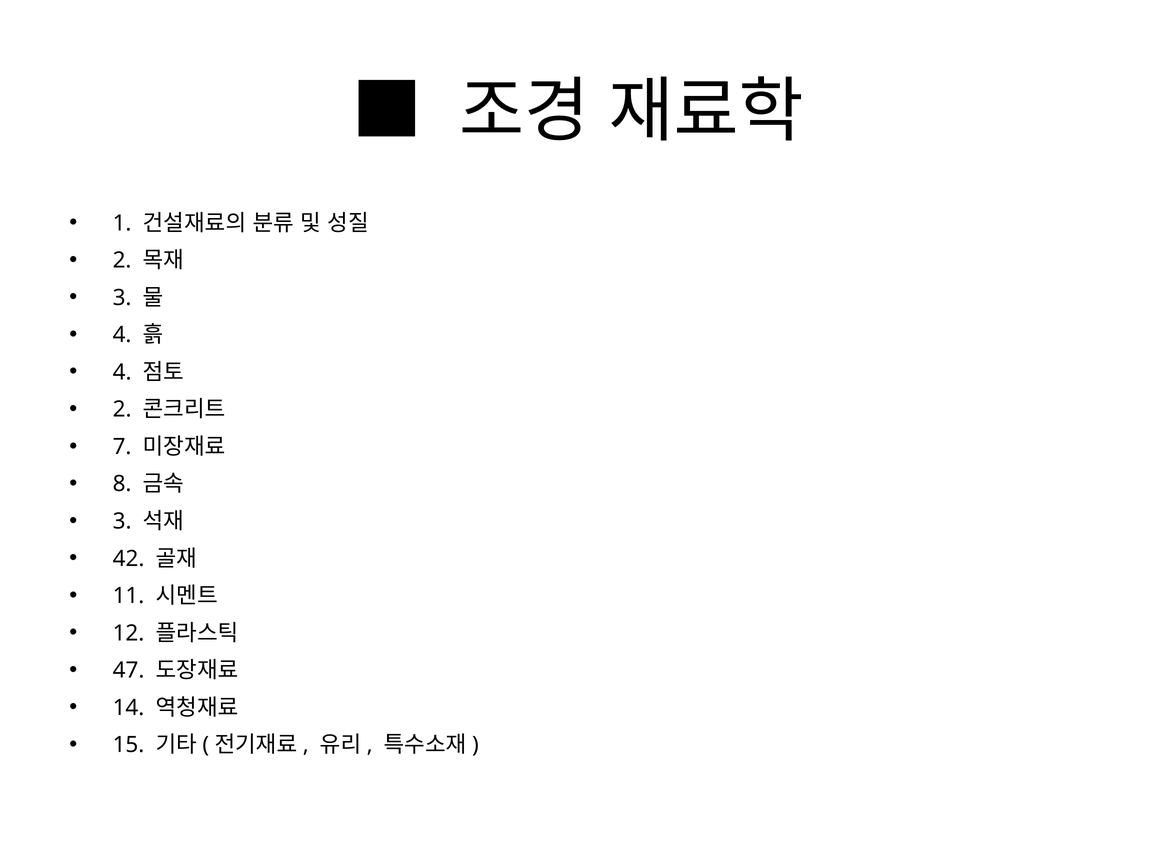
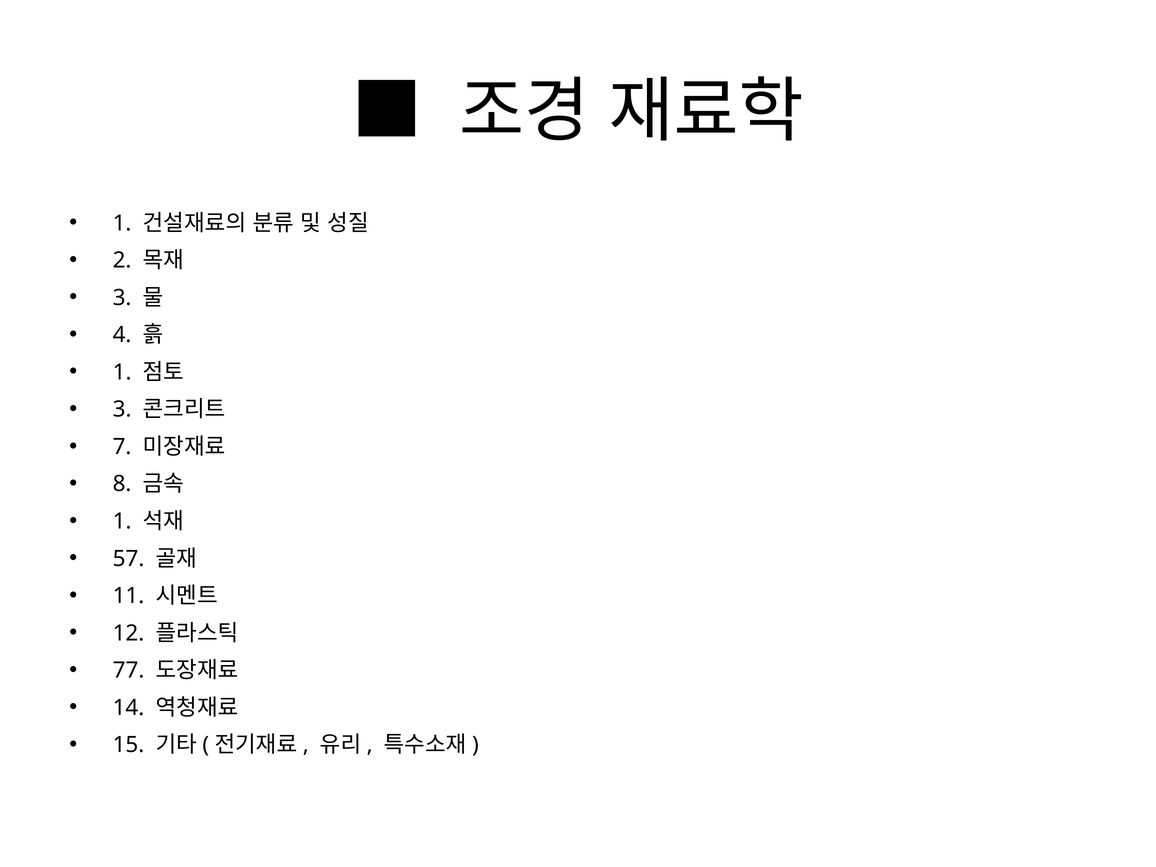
4 at (122, 372): 4 -> 1
2 at (122, 410): 2 -> 3
3 at (122, 521): 3 -> 1
42: 42 -> 57
47: 47 -> 77
